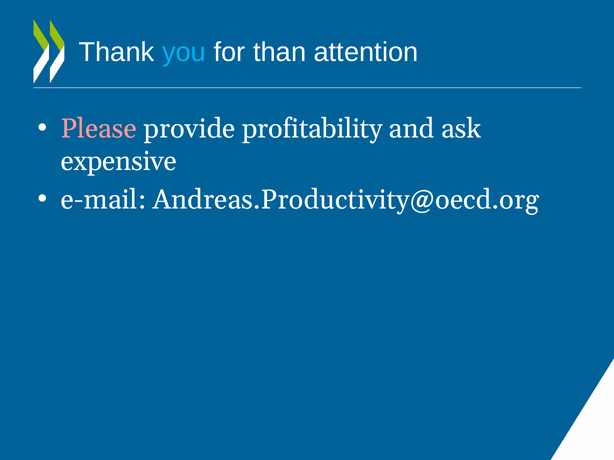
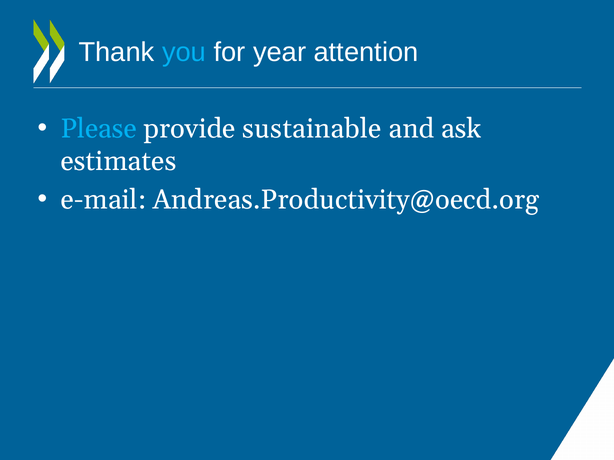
than: than -> year
Please colour: pink -> light blue
profitability: profitability -> sustainable
expensive: expensive -> estimates
